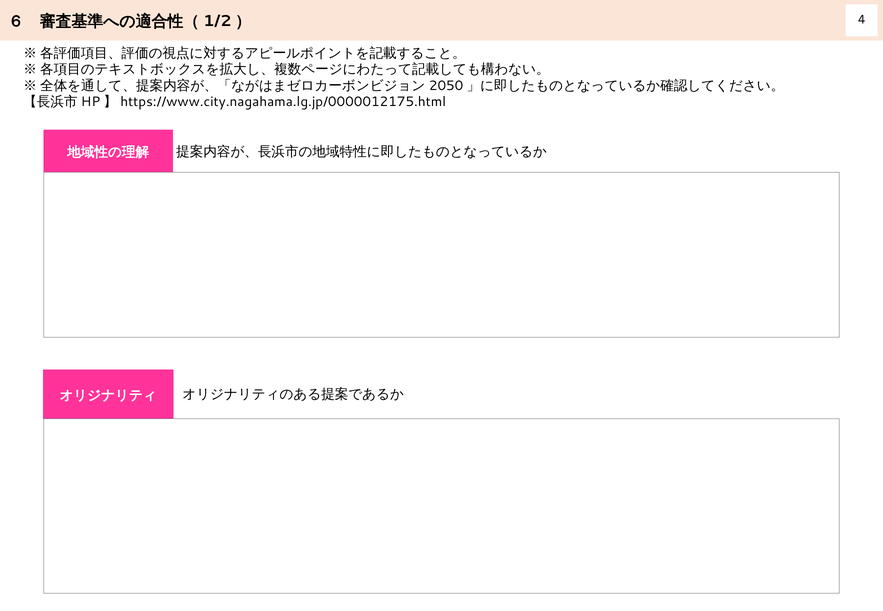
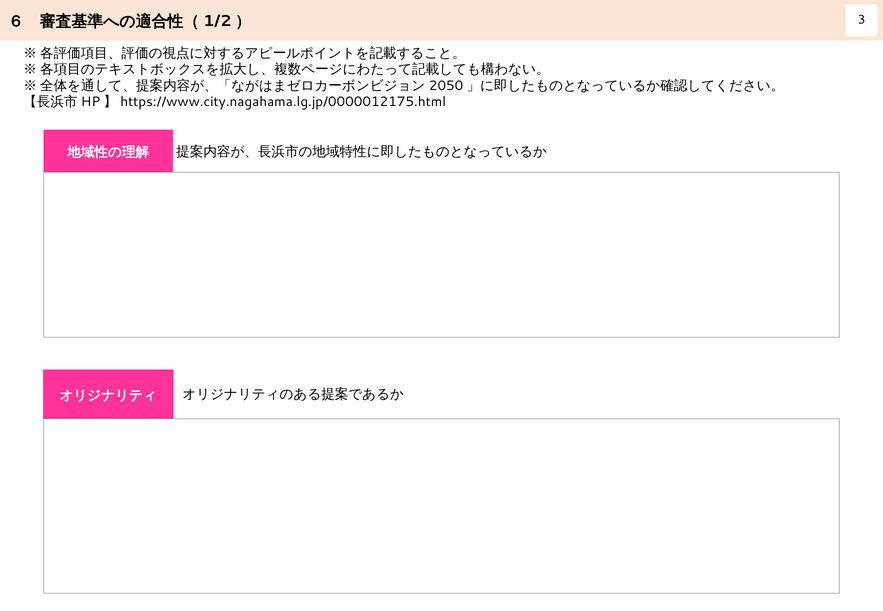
4: 4 -> 3
